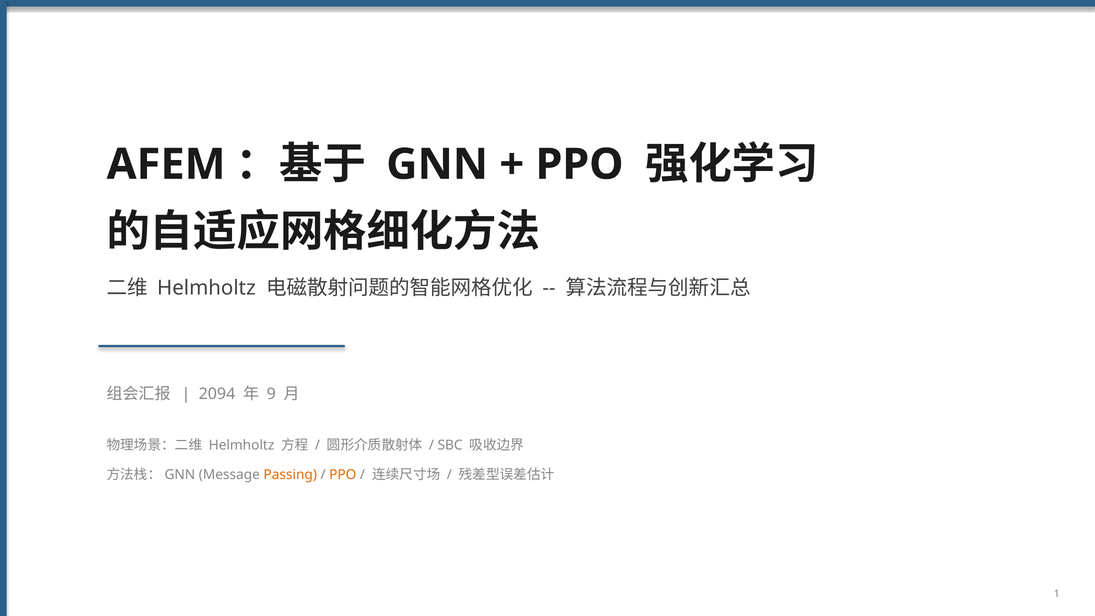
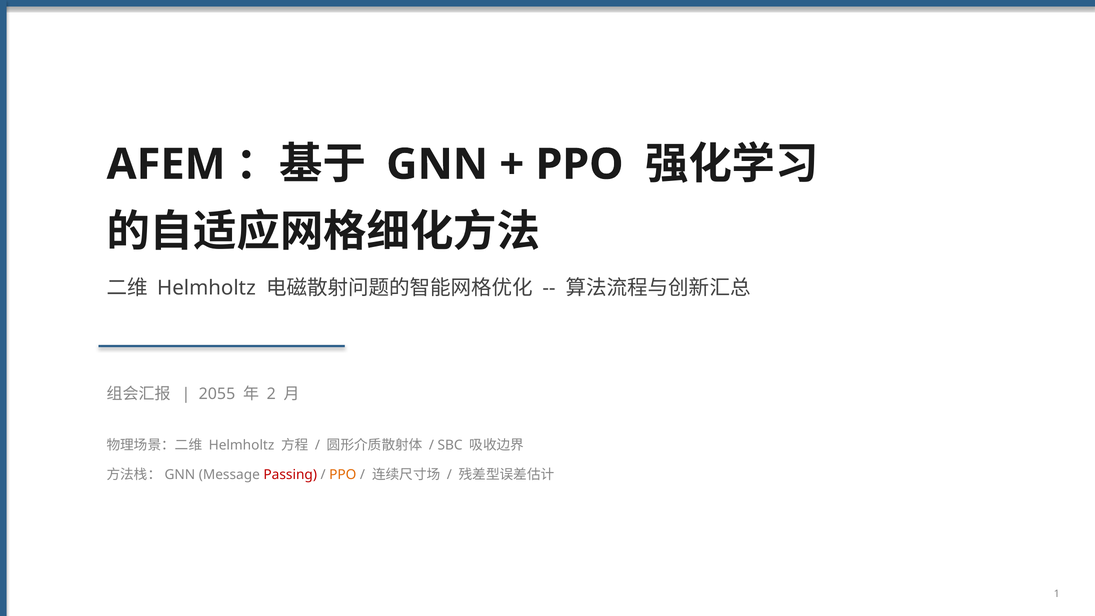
2094: 2094 -> 2055
9: 9 -> 2
Passing colour: orange -> red
